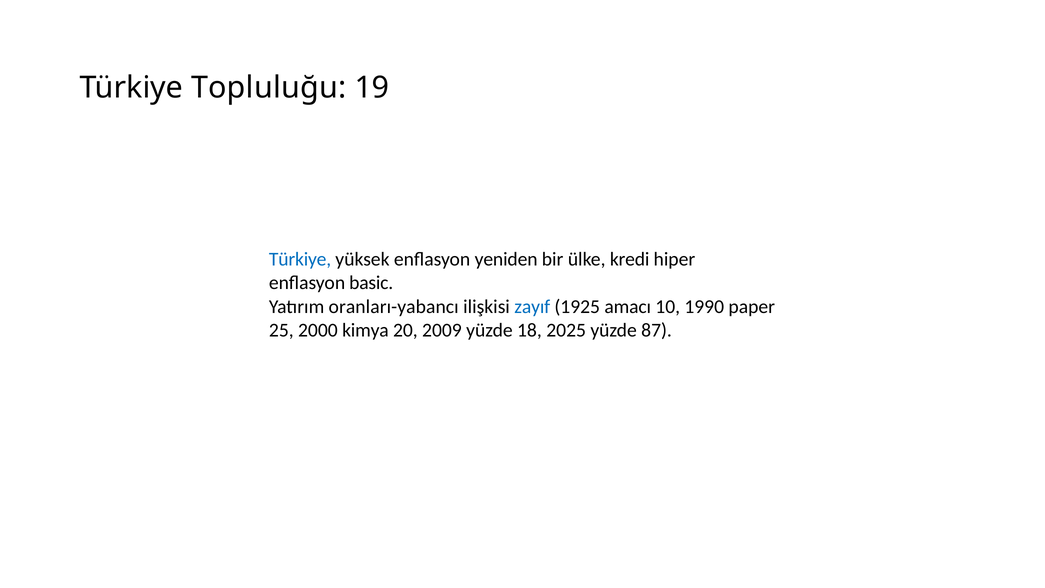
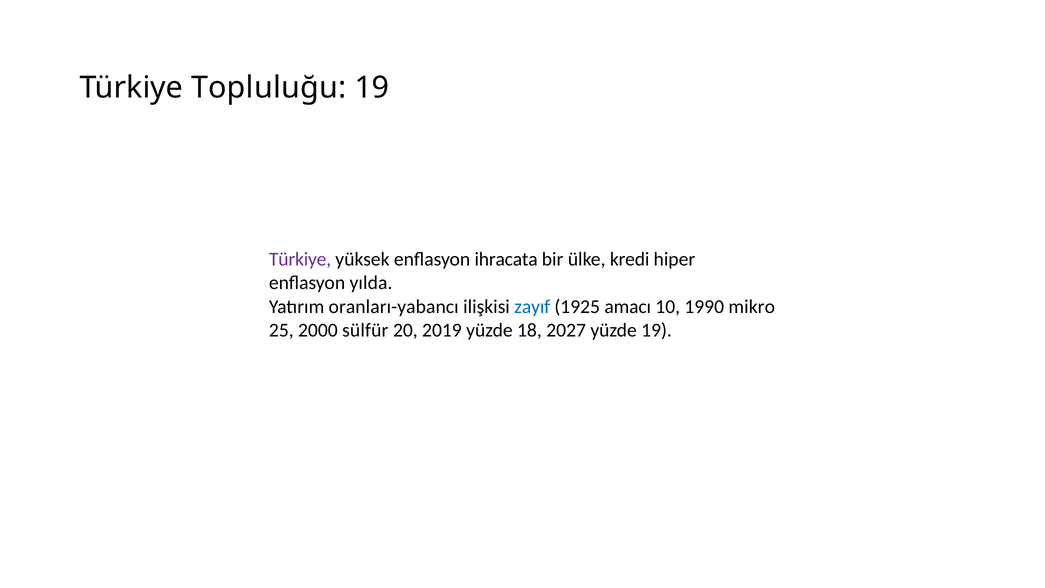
Türkiye at (300, 259) colour: blue -> purple
yeniden: yeniden -> ihracata
basic: basic -> yılda
paper: paper -> mikro
kimya: kimya -> sülfür
2009: 2009 -> 2019
2025: 2025 -> 2027
yüzde 87: 87 -> 19
